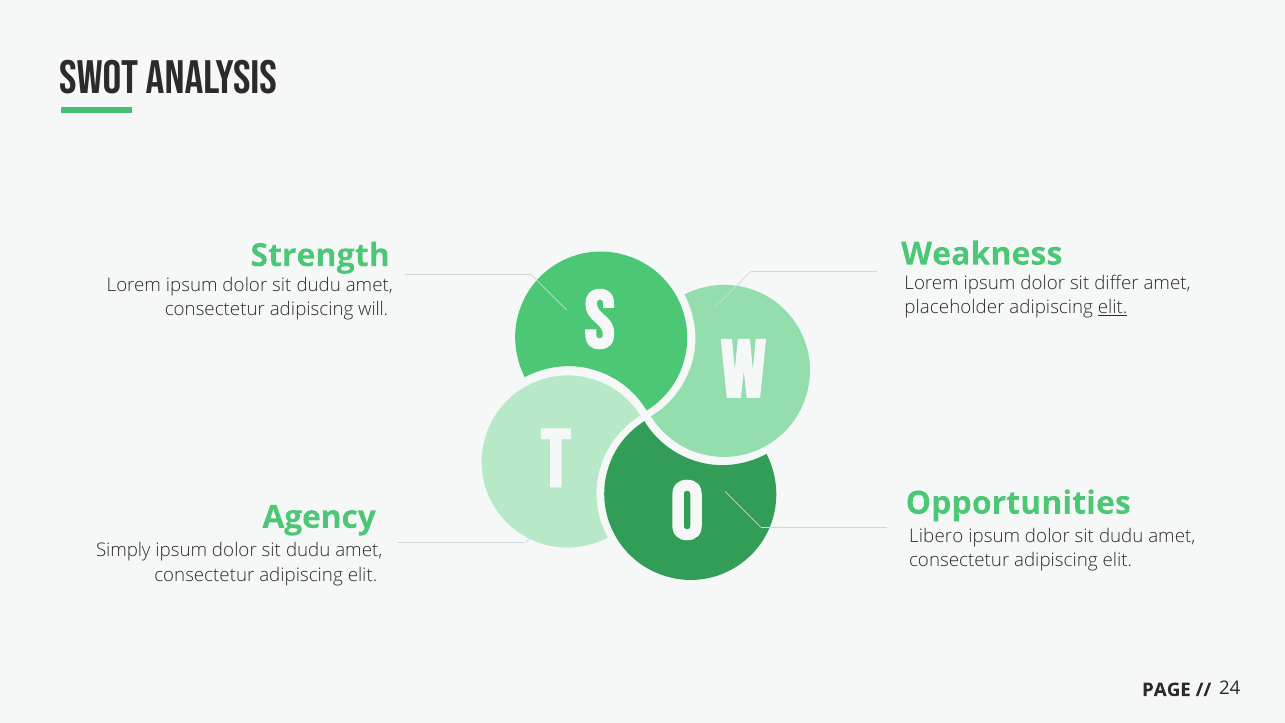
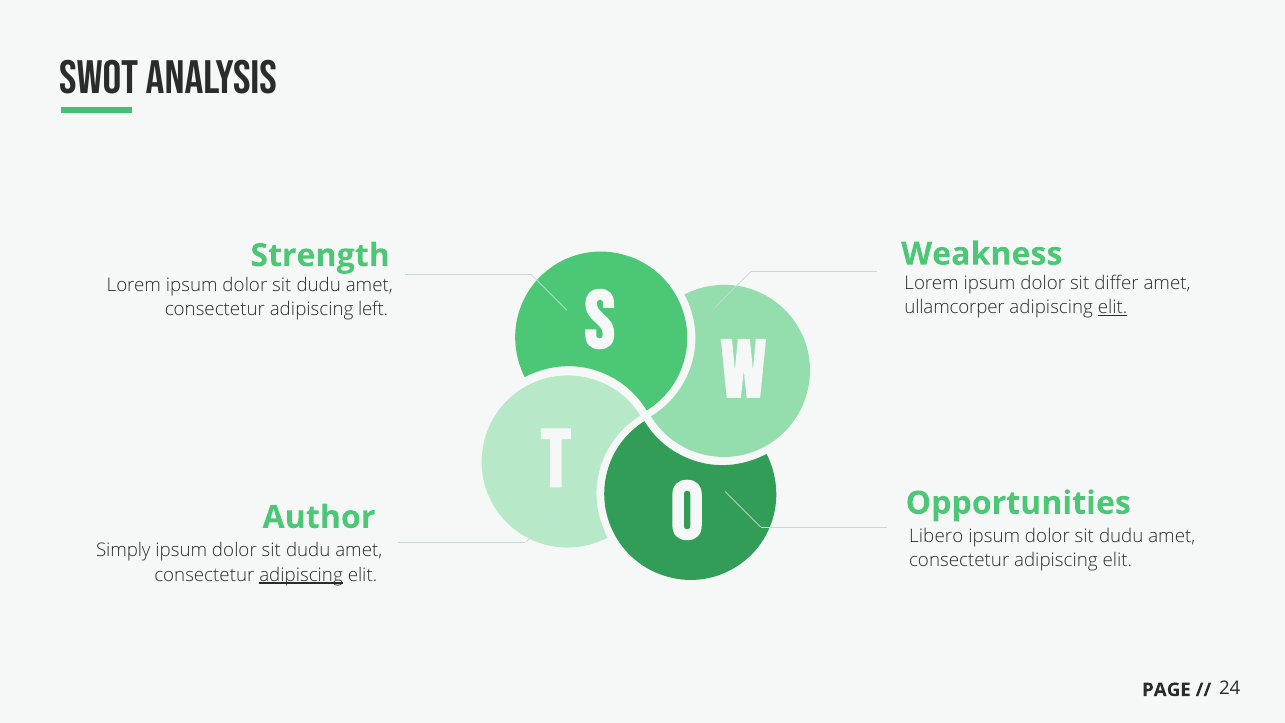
placeholder: placeholder -> ullamcorper
will: will -> left
Agency: Agency -> Author
adipiscing at (301, 575) underline: none -> present
